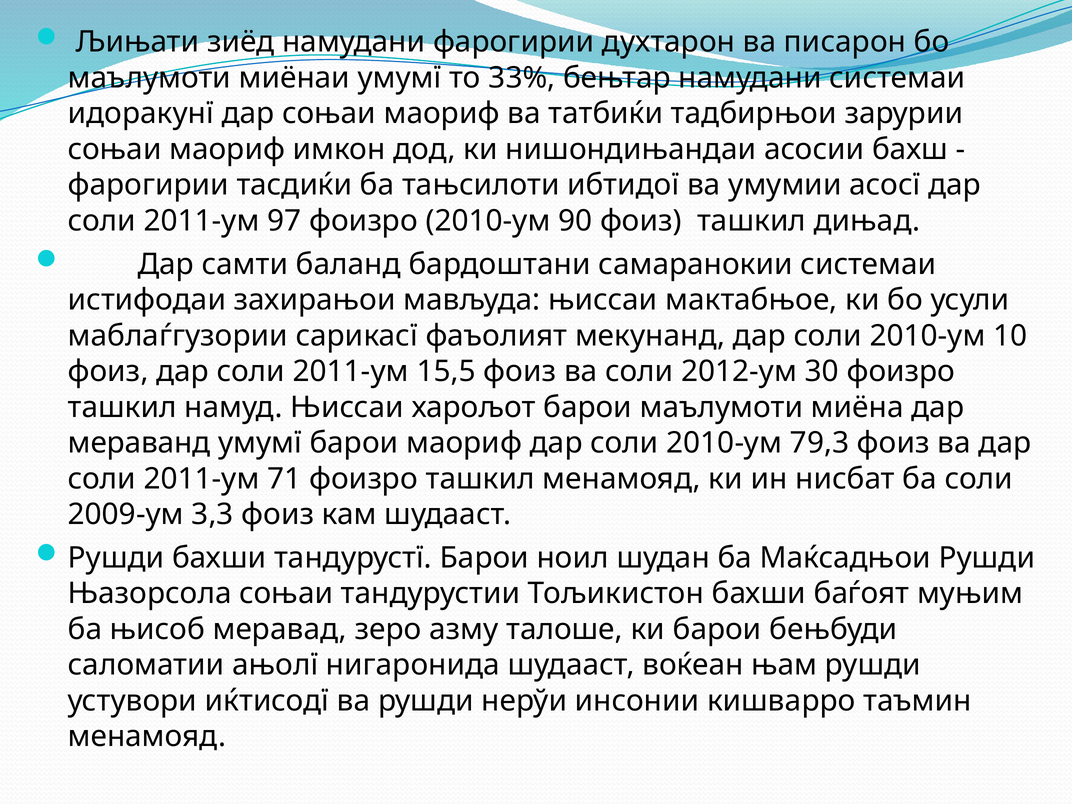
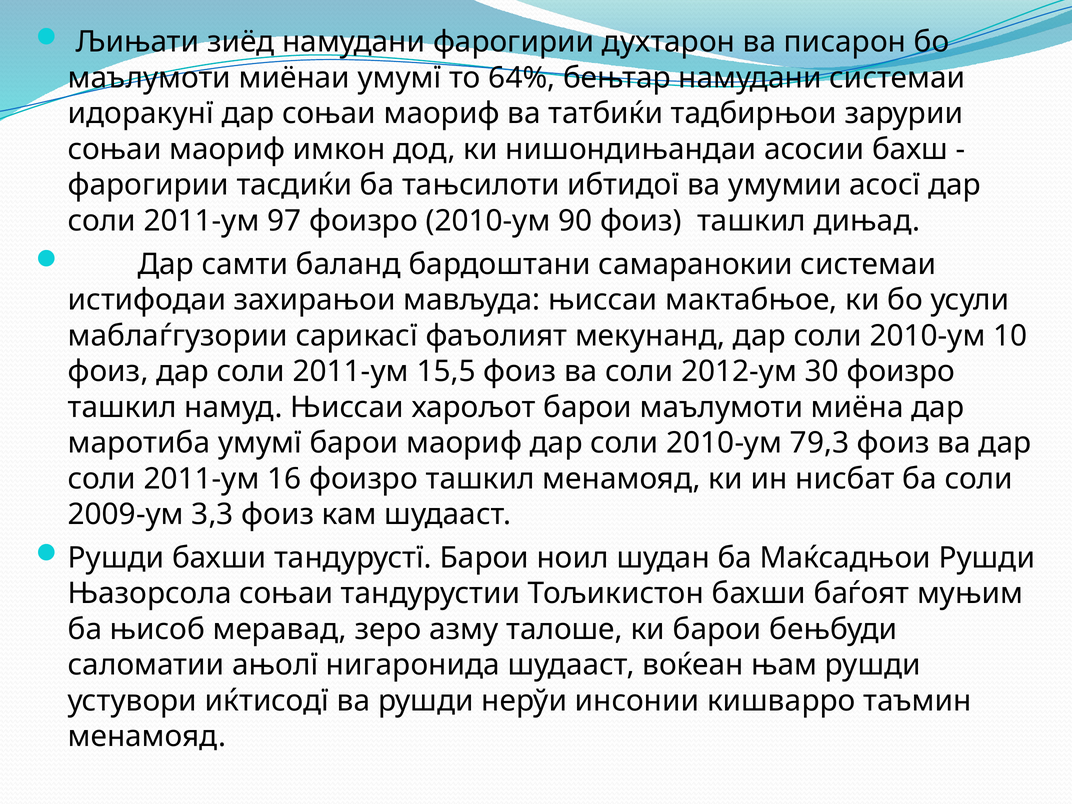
33%: 33% -> 64%
мераванд: мераванд -> маротиба
71: 71 -> 16
